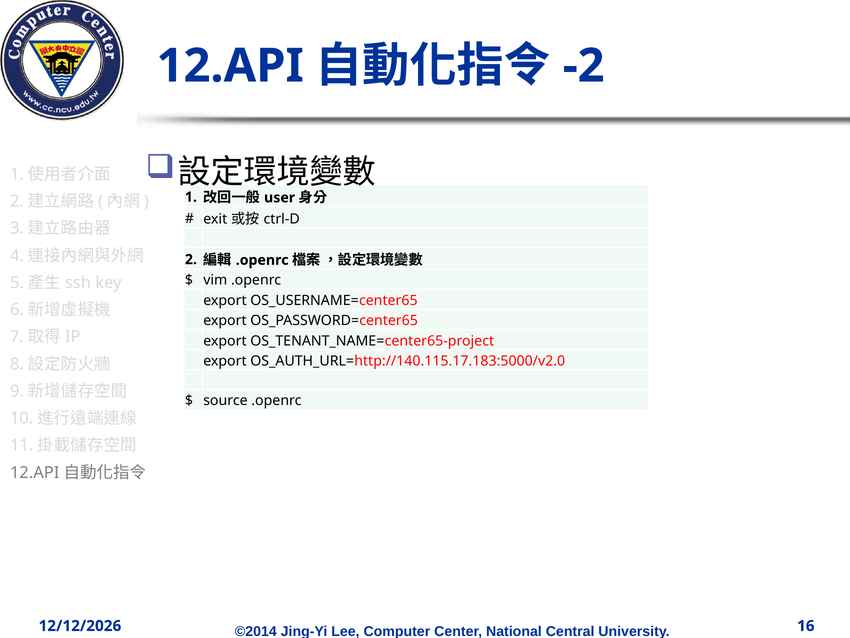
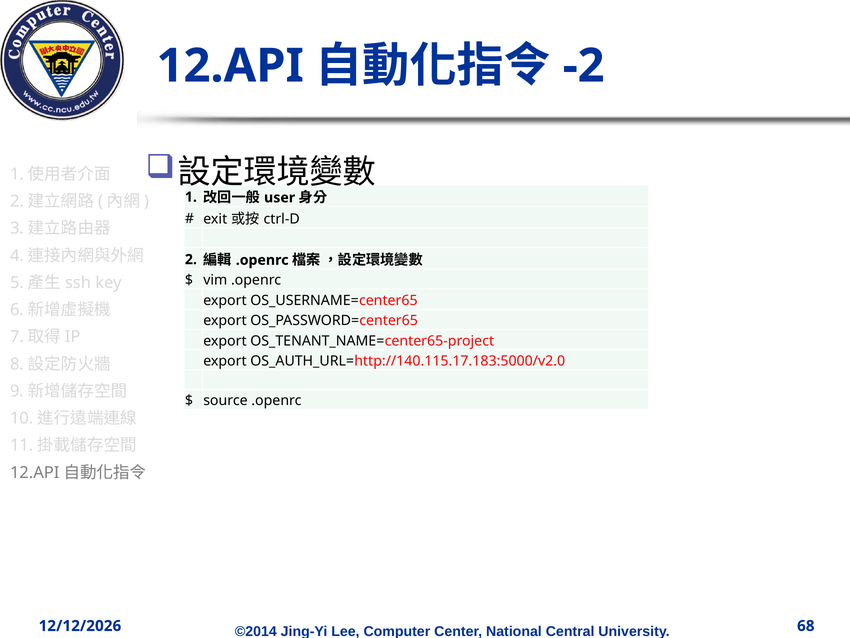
16: 16 -> 68
